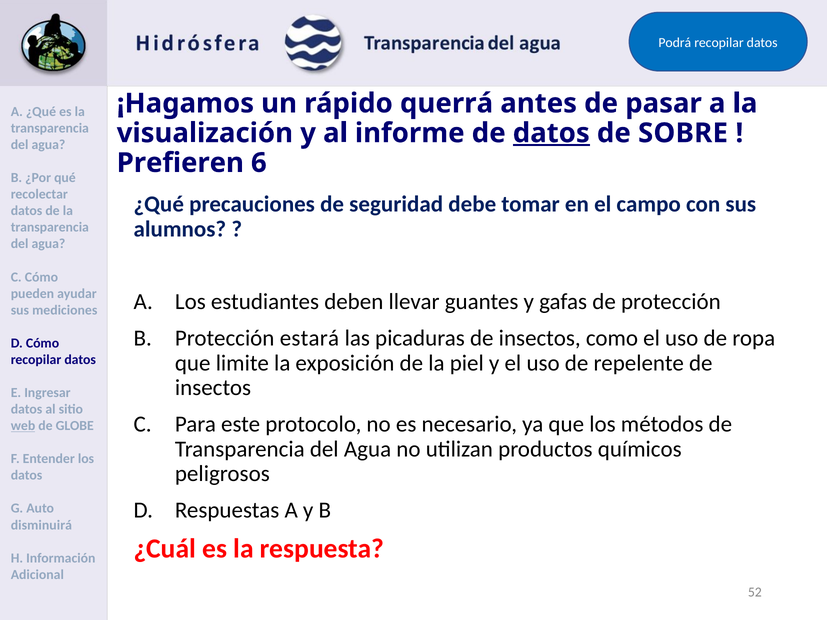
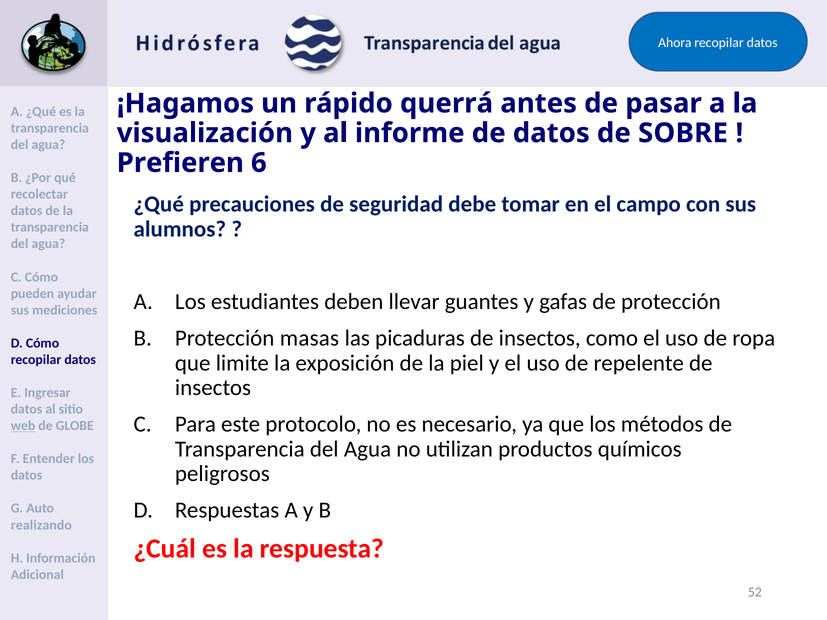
Podrá: Podrá -> Ahora
datos at (551, 133) underline: present -> none
estará: estará -> masas
disminuirá: disminuirá -> realizando
